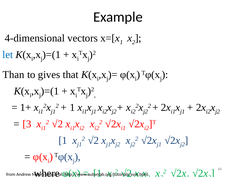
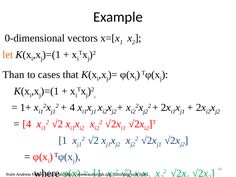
4-dimensional: 4-dimensional -> 0-dimensional
let colour: blue -> orange
gives: gives -> cases
1 at (72, 108): 1 -> 4
3 at (27, 124): 3 -> 4
